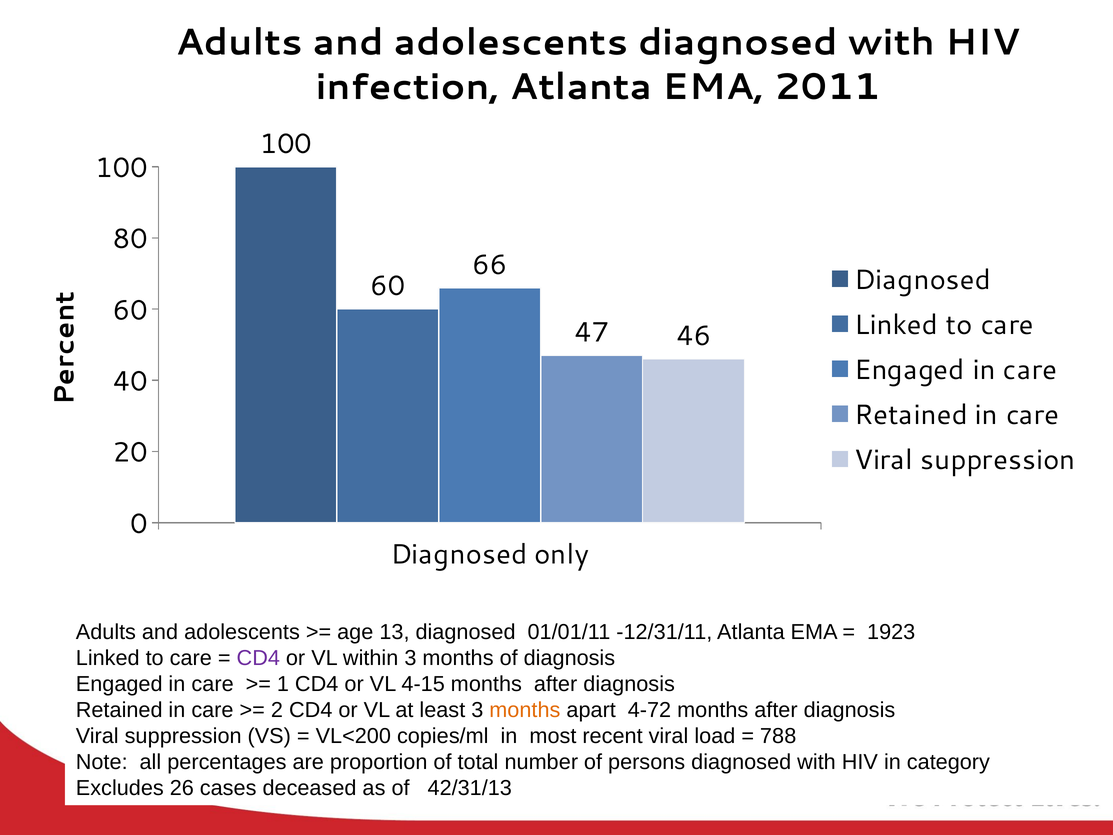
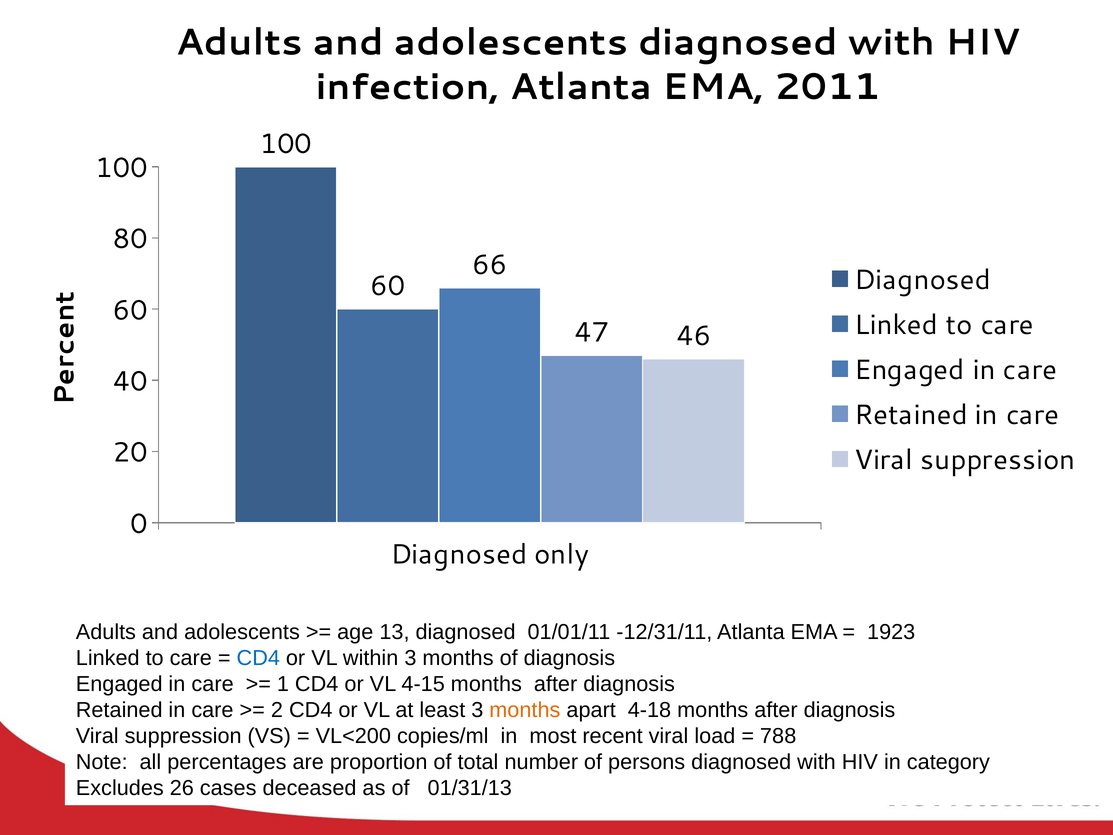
CD4 at (258, 658) colour: purple -> blue
4-72: 4-72 -> 4-18
42/31/13: 42/31/13 -> 01/31/13
